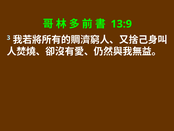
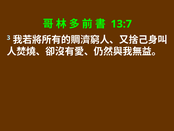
13:9: 13:9 -> 13:7
